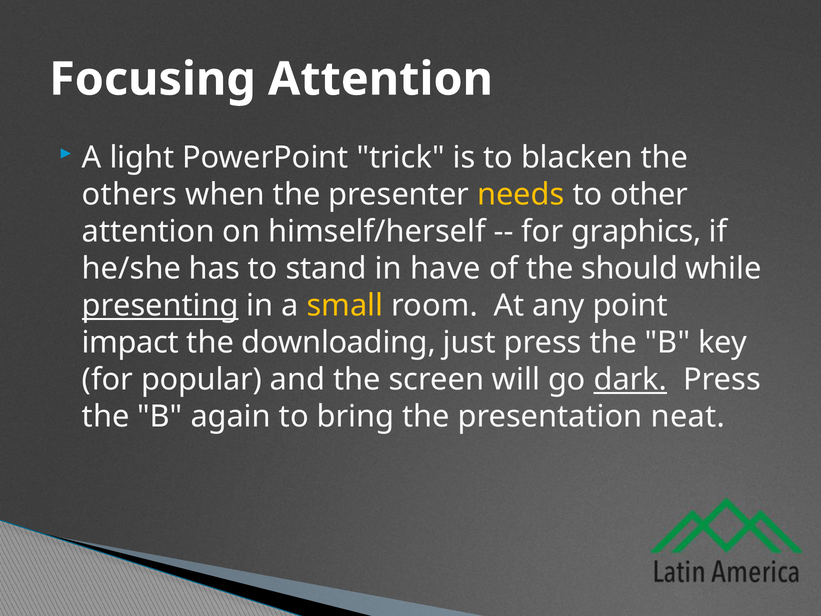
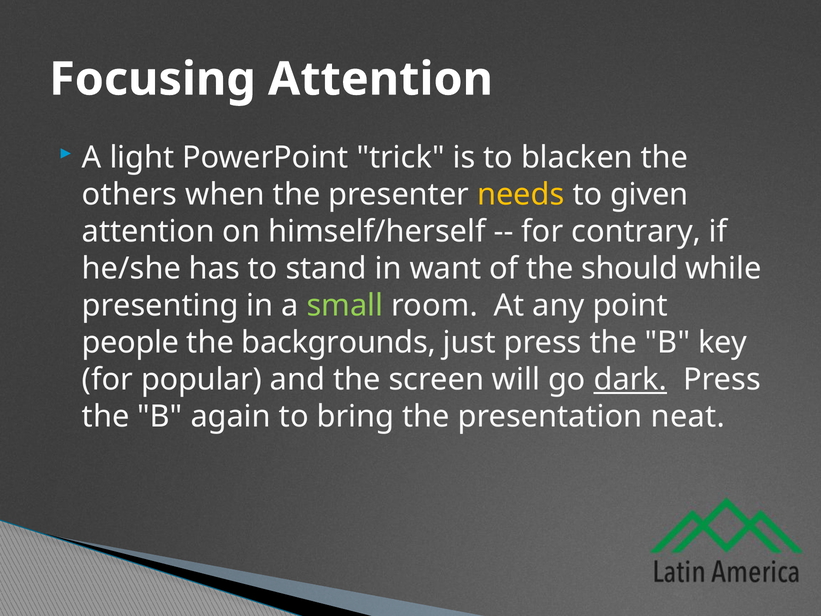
other: other -> given
graphics: graphics -> contrary
have: have -> want
presenting underline: present -> none
small colour: yellow -> light green
impact: impact -> people
downloading: downloading -> backgrounds
